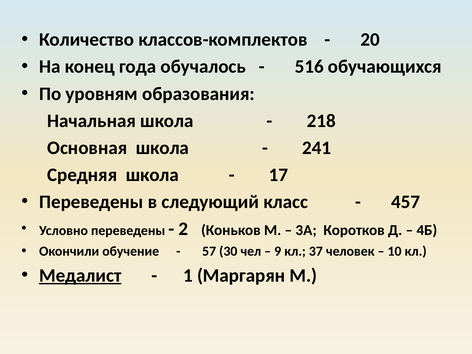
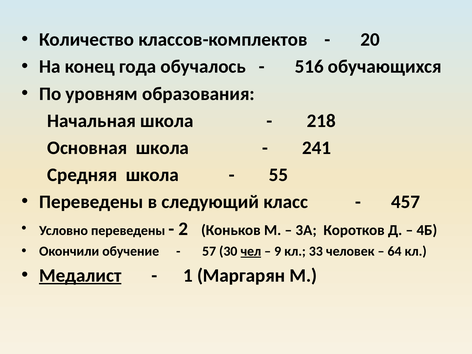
17: 17 -> 55
чел underline: none -> present
37: 37 -> 33
10: 10 -> 64
